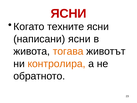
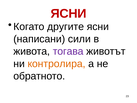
техните: техните -> другите
написани ясни: ясни -> сили
тогава colour: orange -> purple
